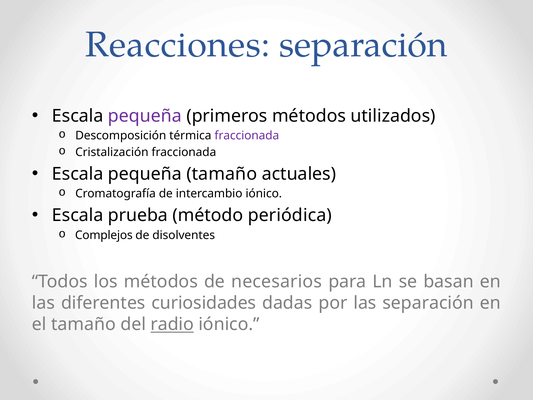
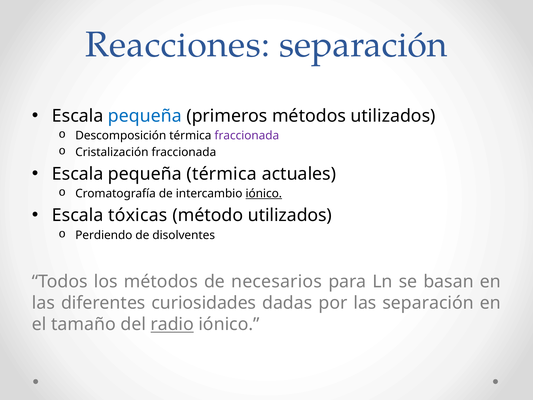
pequeña at (145, 116) colour: purple -> blue
pequeña tamaño: tamaño -> térmica
iónico at (264, 194) underline: none -> present
prueba: prueba -> tóxicas
método periódica: periódica -> utilizados
Complejos: Complejos -> Perdiendo
